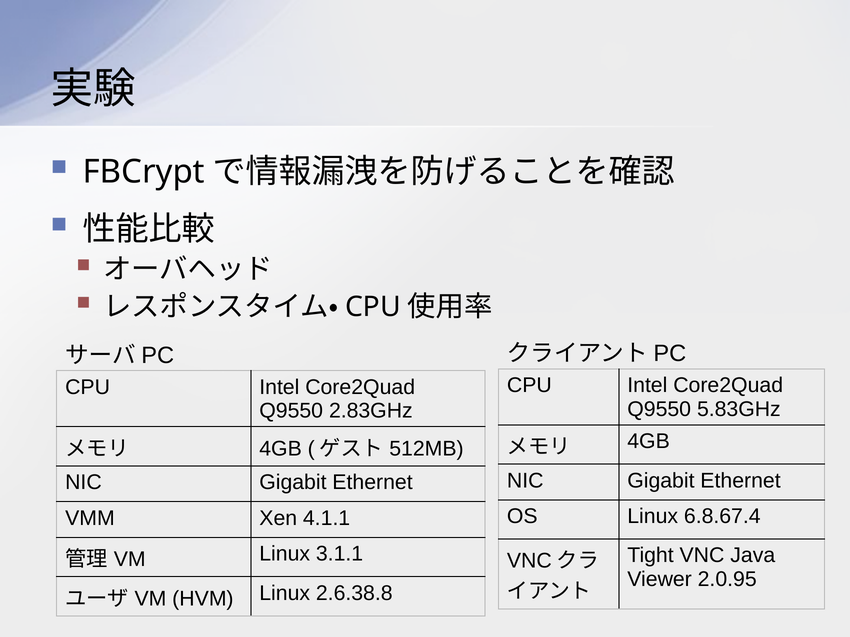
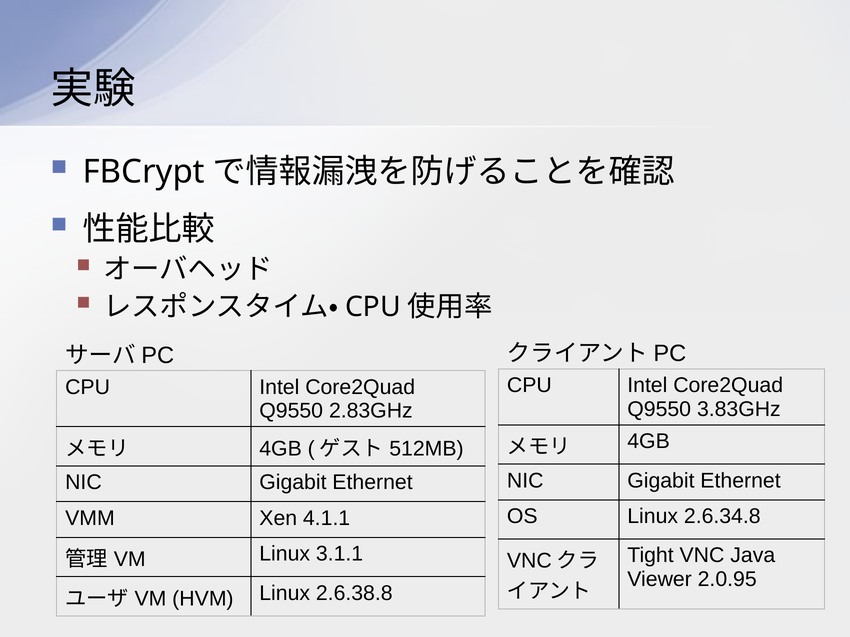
5.83GHz: 5.83GHz -> 3.83GHz
6.8.67.4: 6.8.67.4 -> 2.6.34.8
